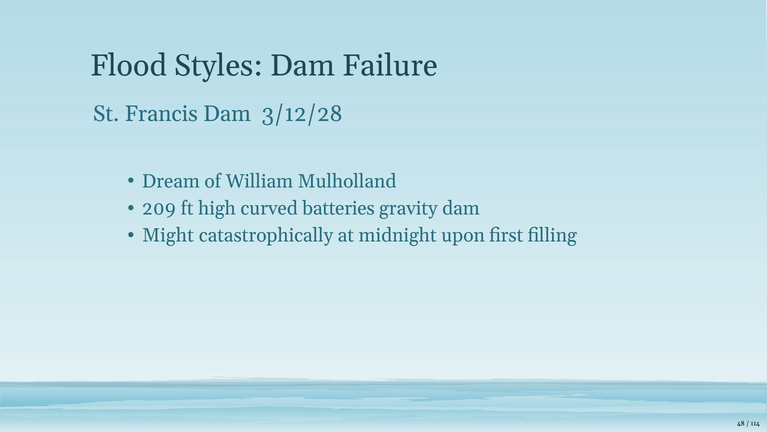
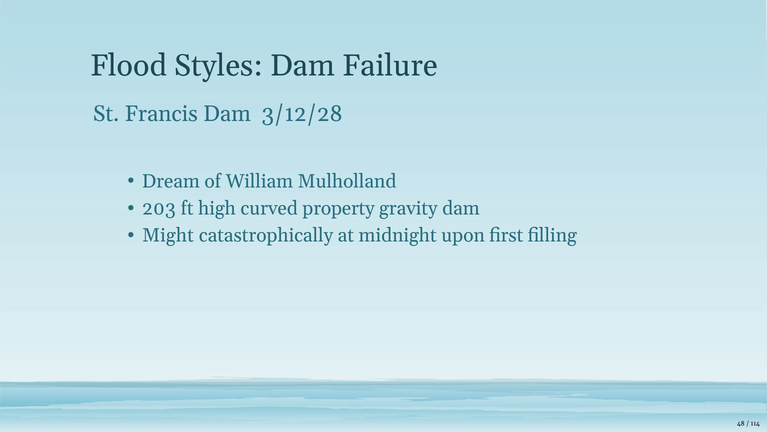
209: 209 -> 203
batteries: batteries -> property
